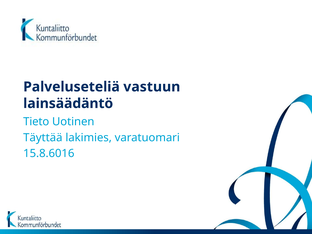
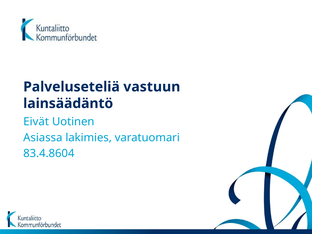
Tieto: Tieto -> Eivät
Täyttää: Täyttää -> Asiassa
15.8.6016: 15.8.6016 -> 83.4.8604
